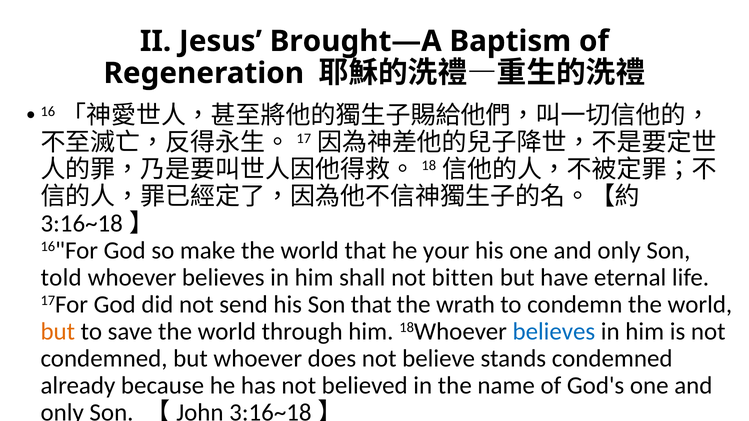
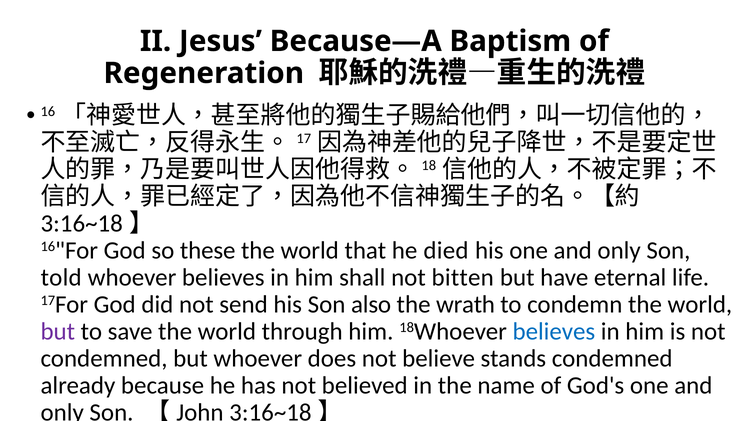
Brought—A: Brought—A -> Because—A
make: make -> these
your: your -> died
Son that: that -> also
but at (58, 332) colour: orange -> purple
